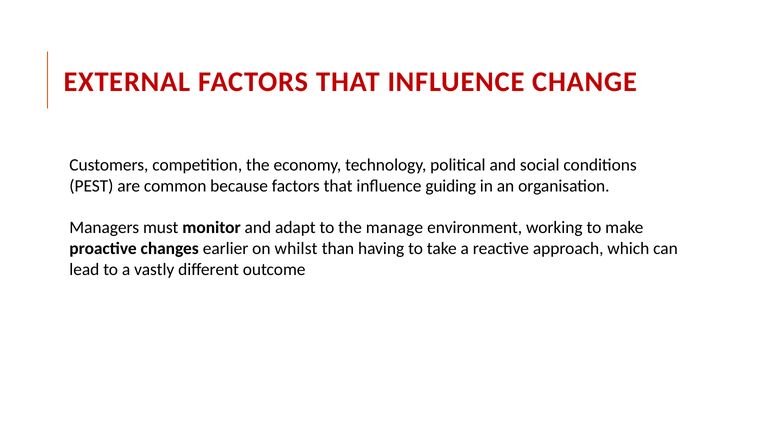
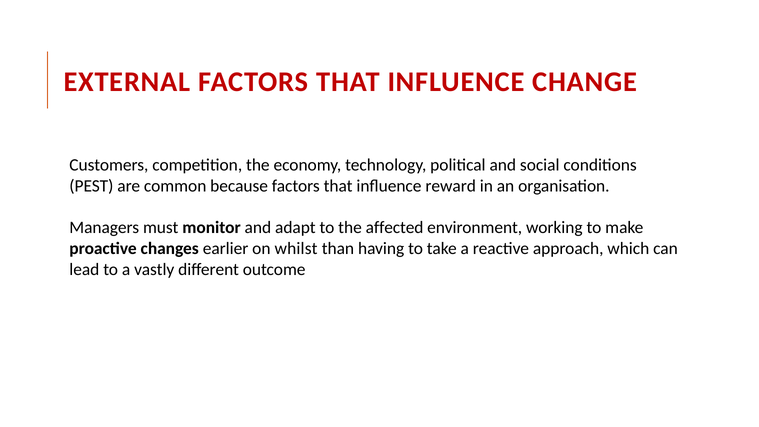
guiding: guiding -> reward
manage: manage -> affected
